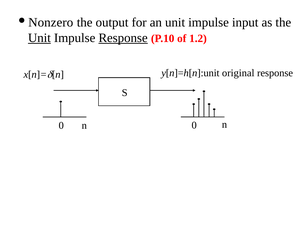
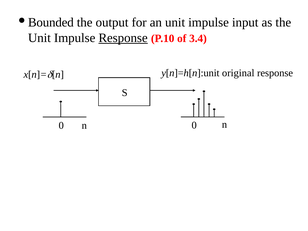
Nonzero: Nonzero -> Bounded
Unit at (39, 38) underline: present -> none
1.2: 1.2 -> 3.4
